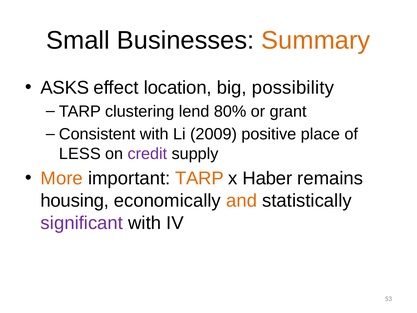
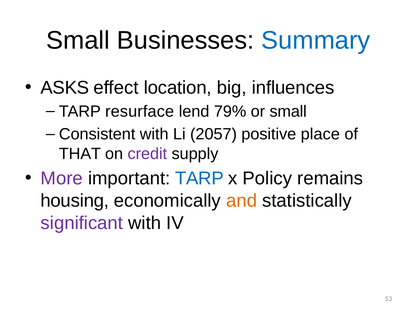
Summary colour: orange -> blue
possibility: possibility -> influences
clustering: clustering -> resurface
80%: 80% -> 79%
or grant: grant -> small
2009: 2009 -> 2057
LESS: LESS -> THAT
More colour: orange -> purple
TARP at (199, 178) colour: orange -> blue
Haber: Haber -> Policy
